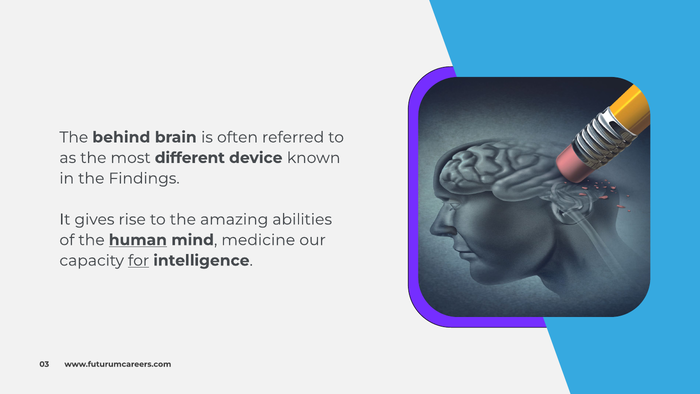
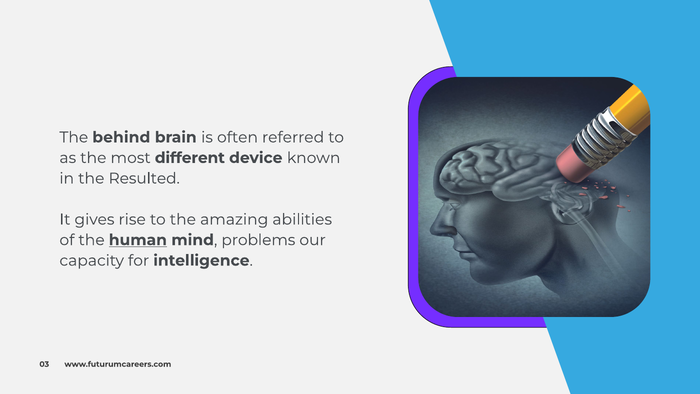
Findings: Findings -> Resulted
medicine: medicine -> problems
for underline: present -> none
